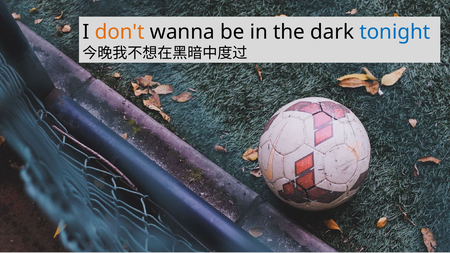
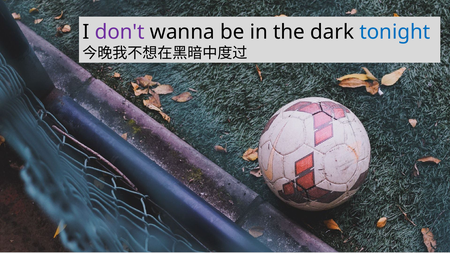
don't colour: orange -> purple
